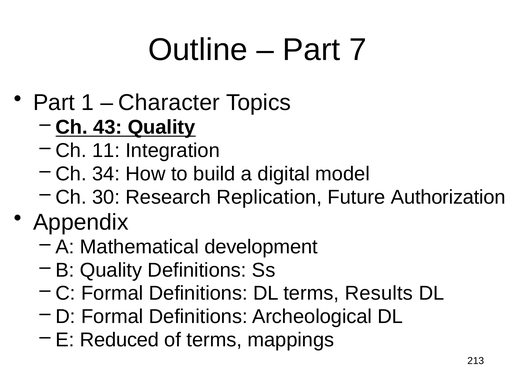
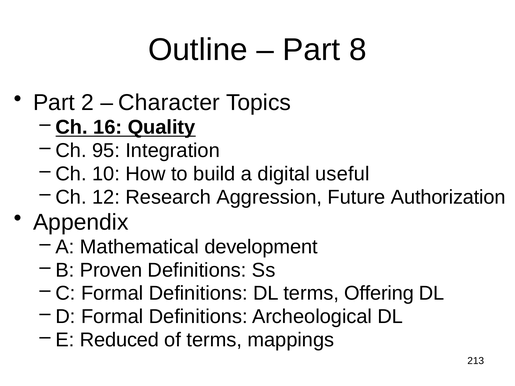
7: 7 -> 8
1: 1 -> 2
43: 43 -> 16
11: 11 -> 95
34: 34 -> 10
model: model -> useful
30: 30 -> 12
Replication: Replication -> Aggression
B Quality: Quality -> Proven
Results: Results -> Offering
